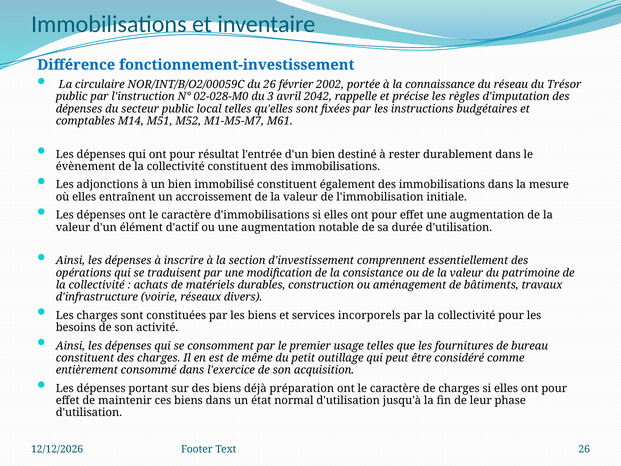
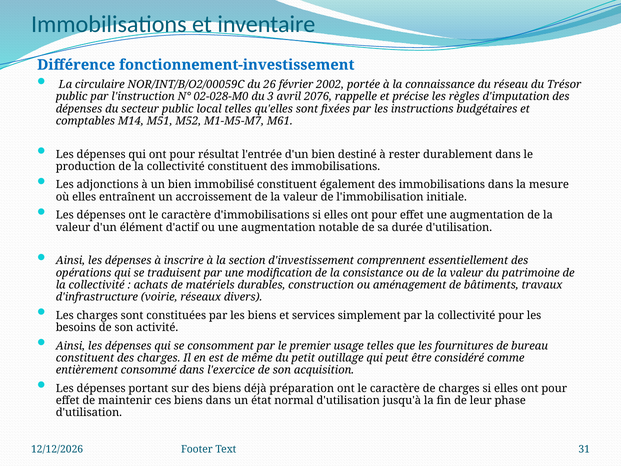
2042: 2042 -> 2076
évènement: évènement -> production
incorporels: incorporels -> simplement
Text 26: 26 -> 31
